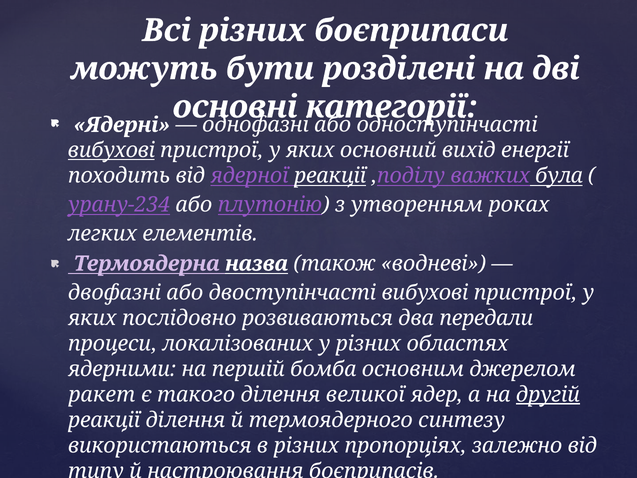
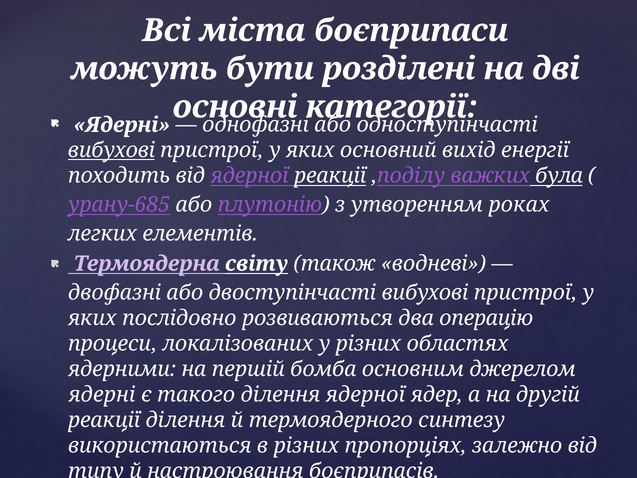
Всі різних: різних -> міста
урану-234: урану-234 -> урану-685
назва: назва -> світу
передали: передали -> операцію
ракет at (102, 394): ракет -> ядерні
ділення великої: великої -> ядерної
другій underline: present -> none
